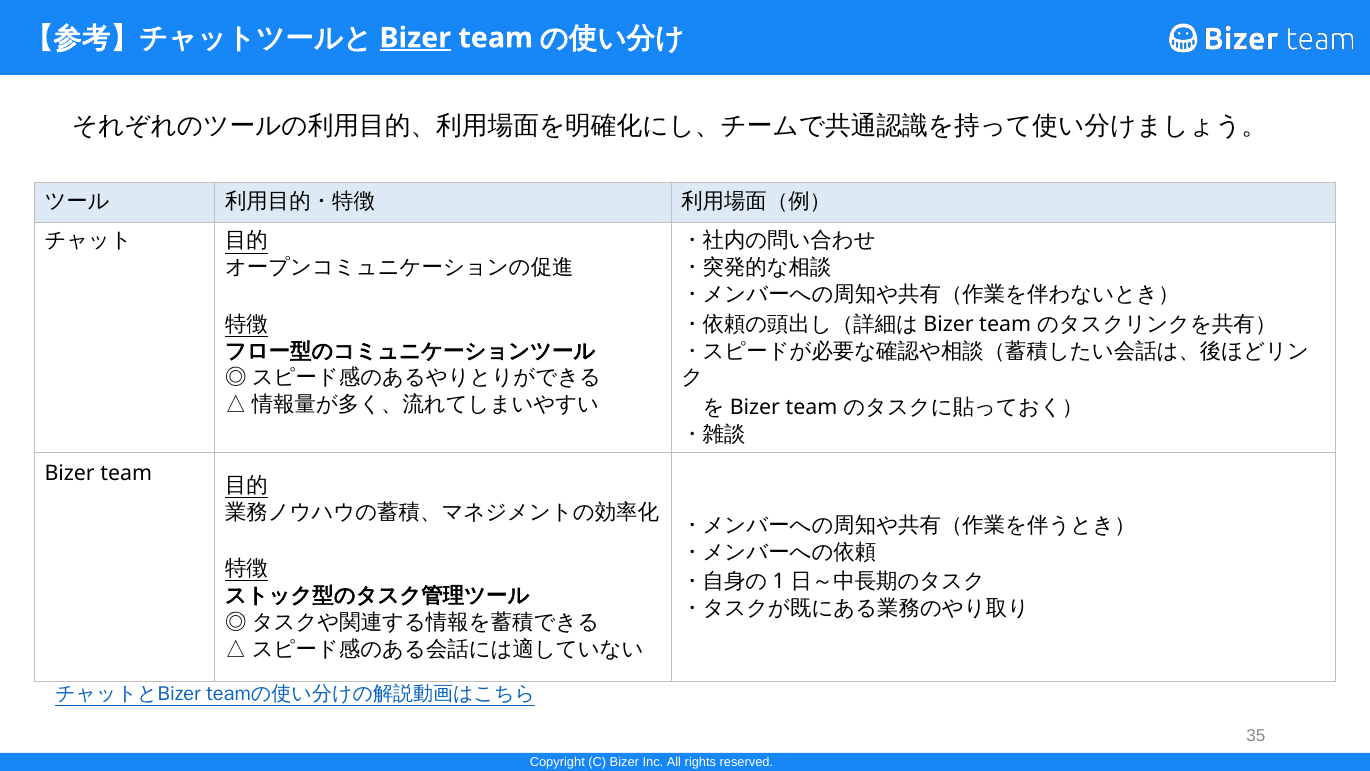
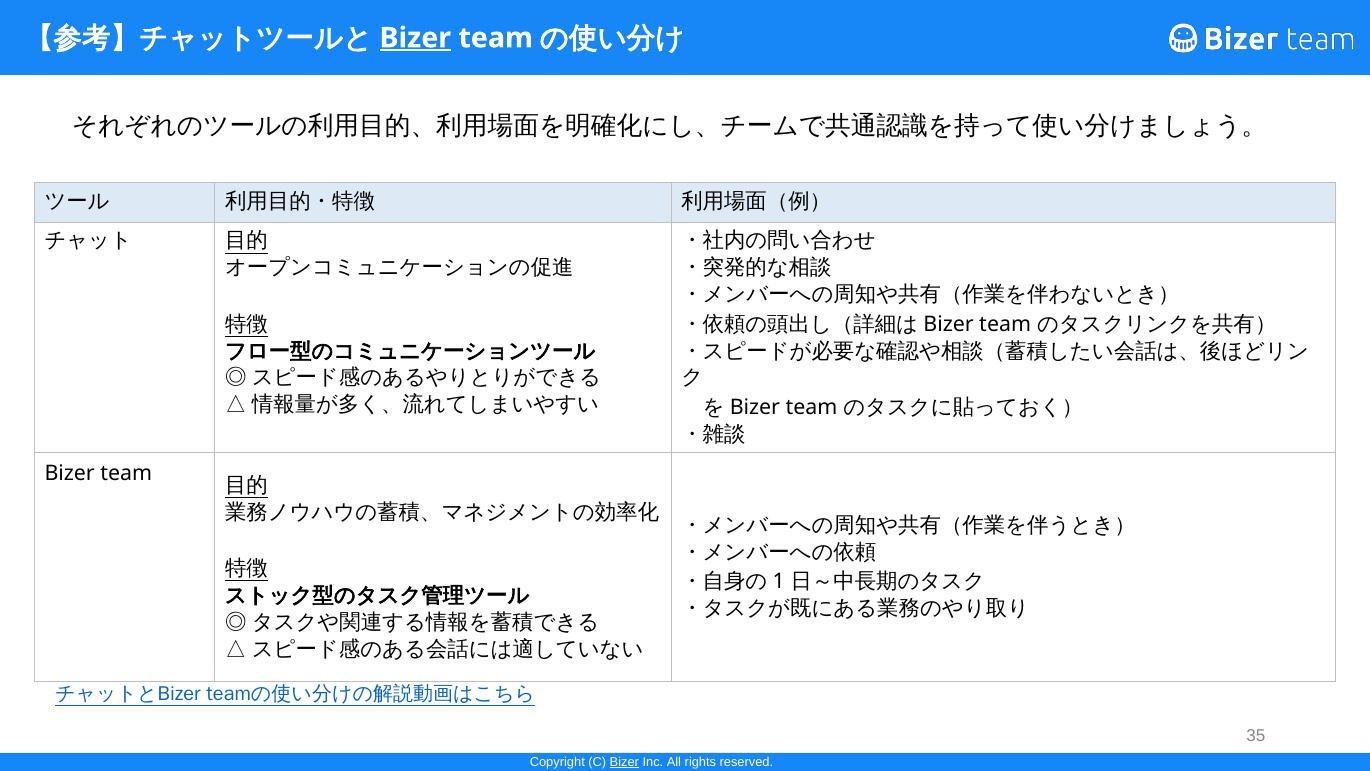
Bizer at (624, 761) underline: none -> present
